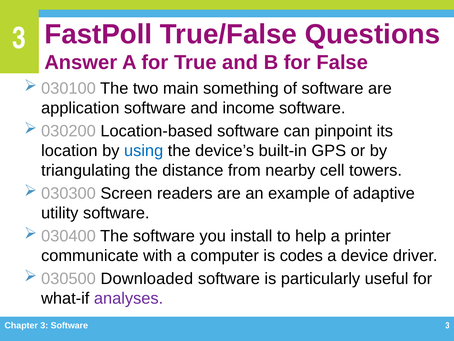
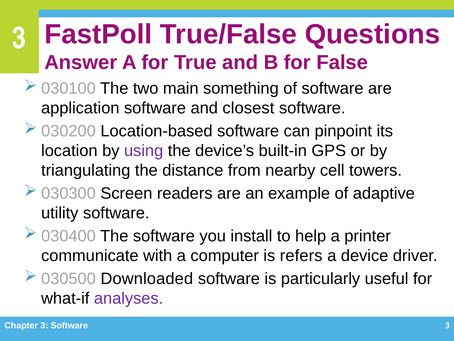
income: income -> closest
using colour: blue -> purple
codes: codes -> refers
